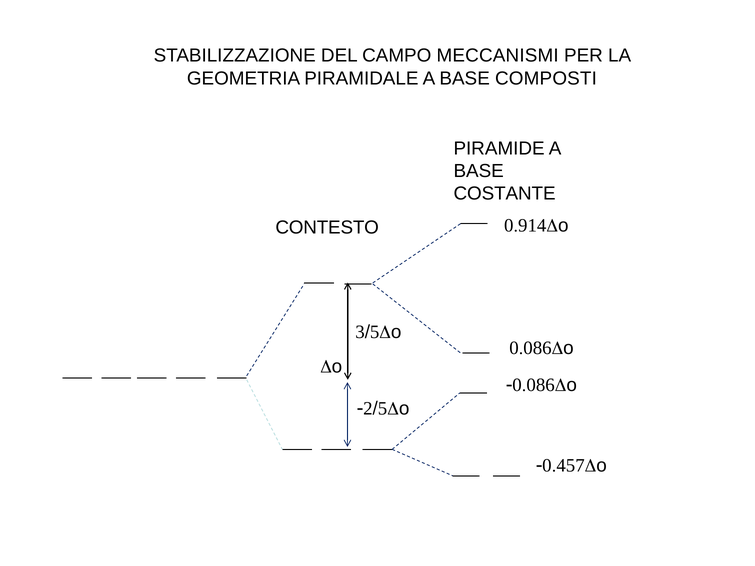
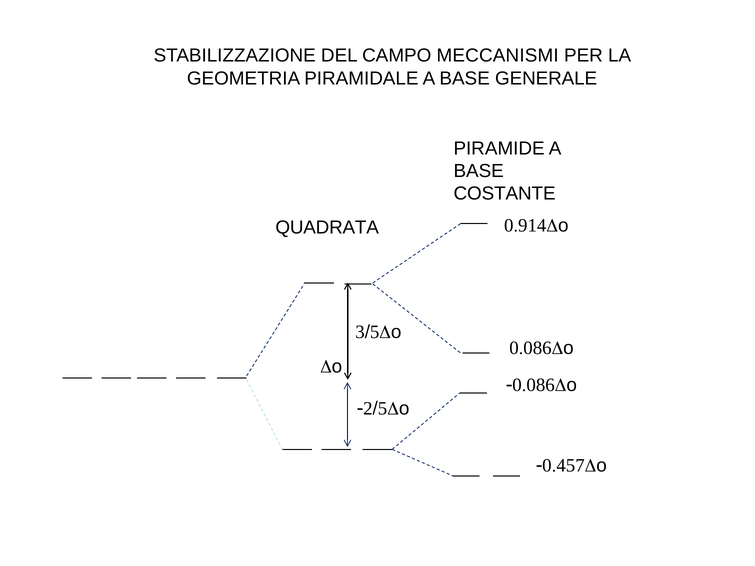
COMPOSTI: COMPOSTI -> GENERALE
CONTESTO: CONTESTO -> QUADRATA
